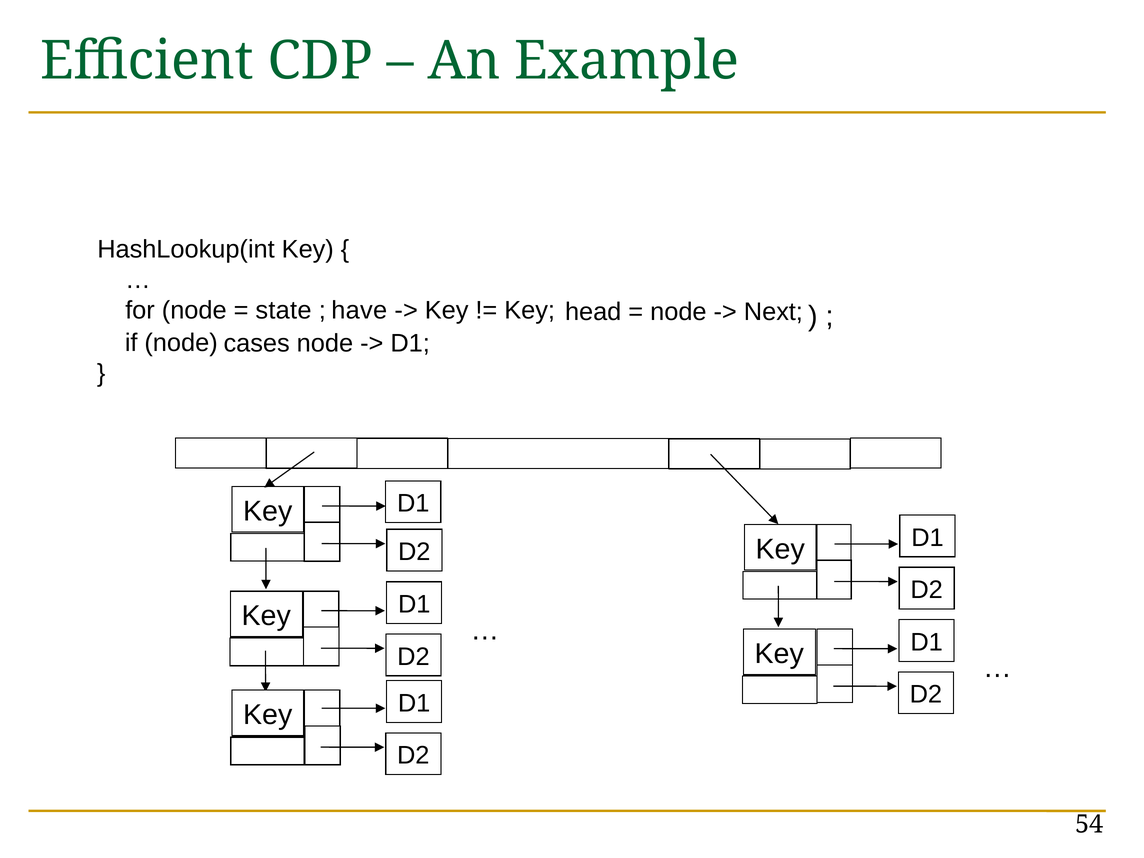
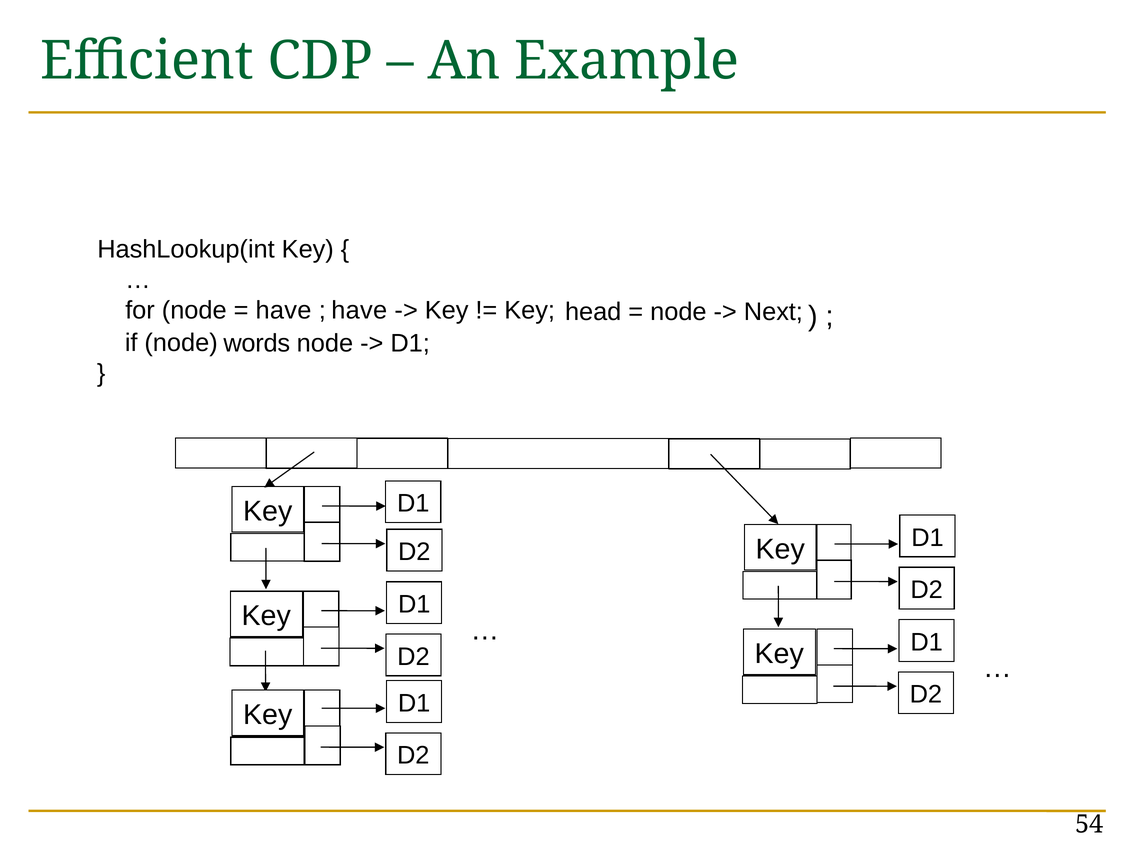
state at (283, 310): state -> have
cases: cases -> words
